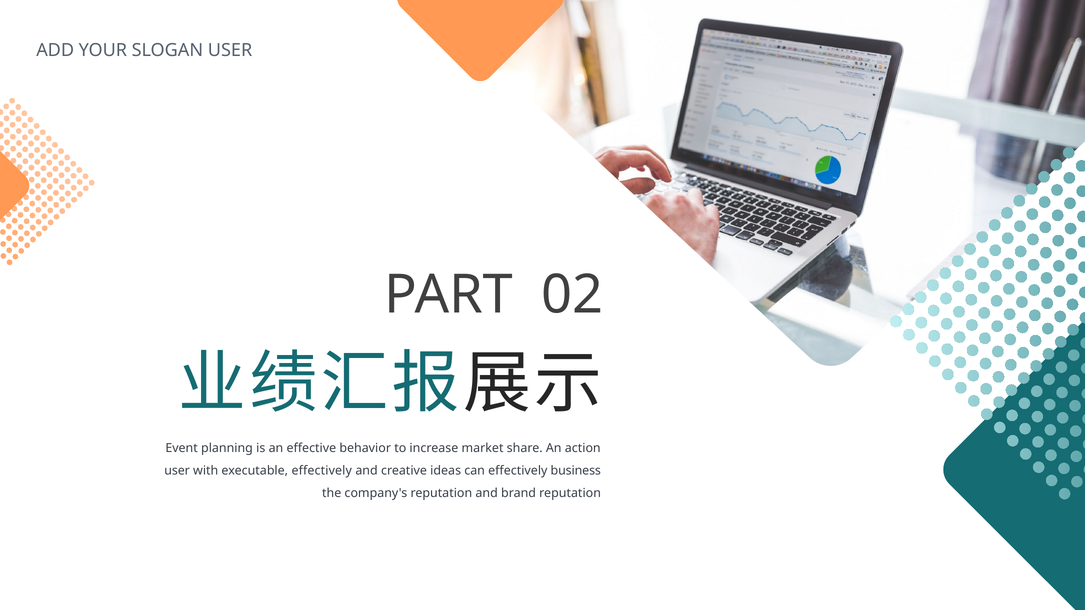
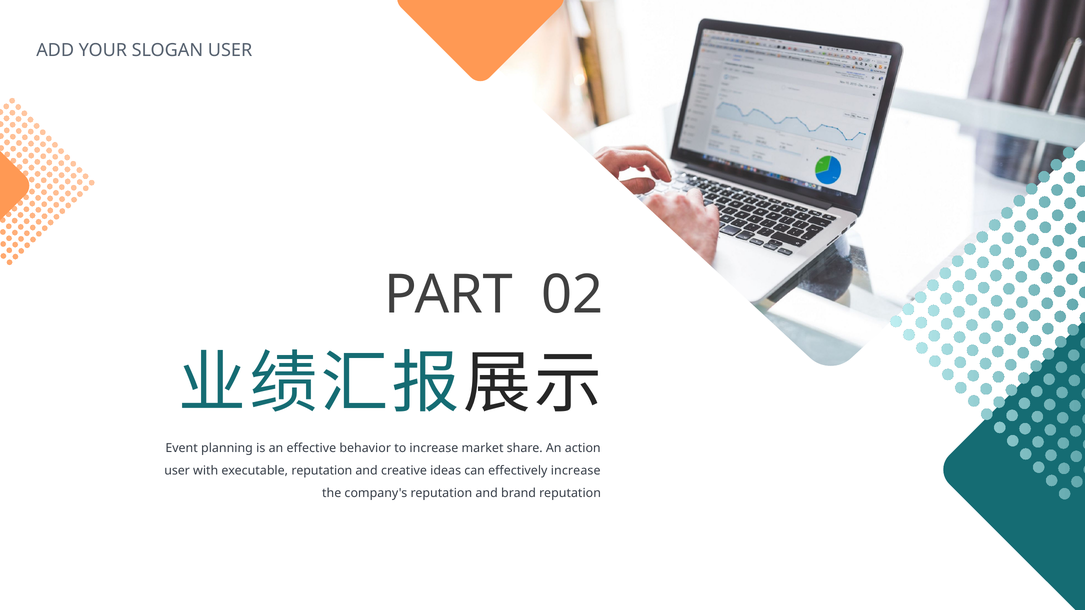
executable effectively: effectively -> reputation
effectively business: business -> increase
